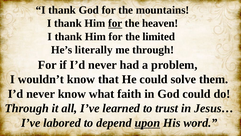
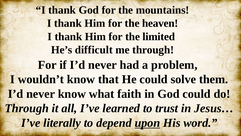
for at (115, 23) underline: present -> none
literally: literally -> difficult
labored: labored -> literally
